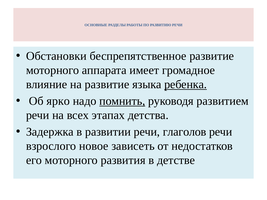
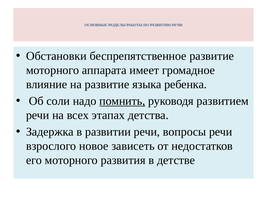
ребенка underline: present -> none
ярко: ярко -> соли
глаголов: глаголов -> вопросы
